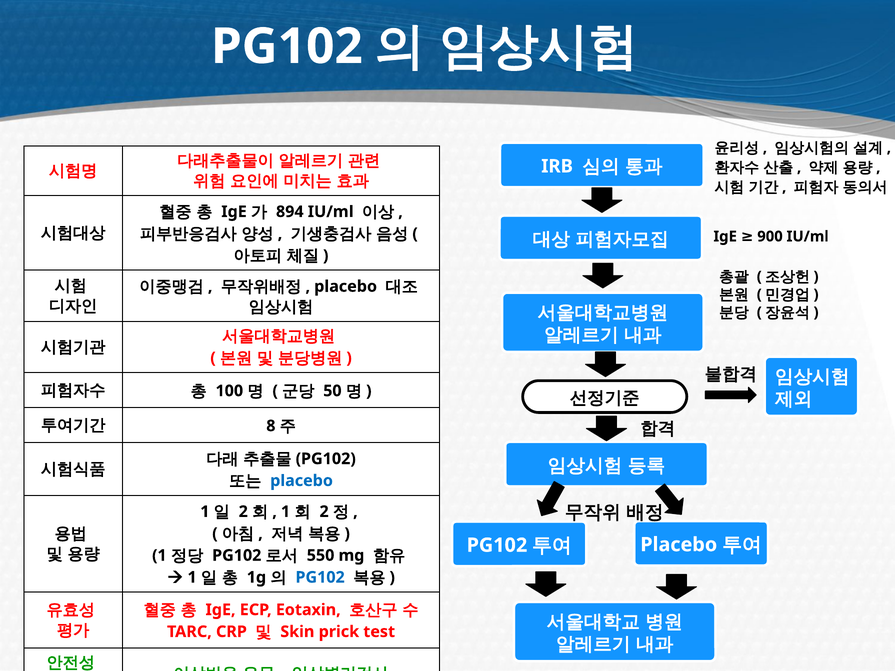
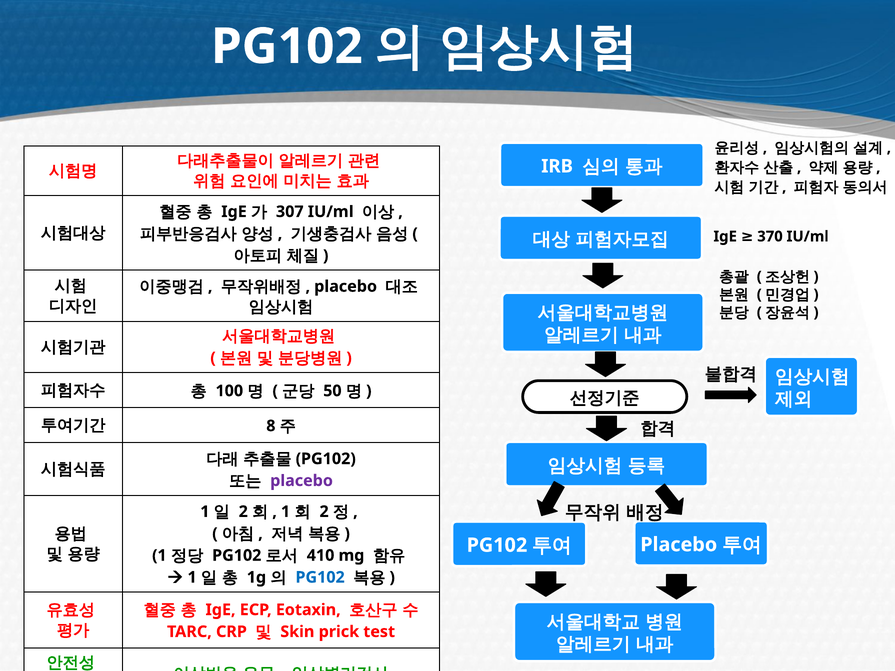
894: 894 -> 307
900: 900 -> 370
placebo at (302, 481) colour: blue -> purple
550: 550 -> 410
